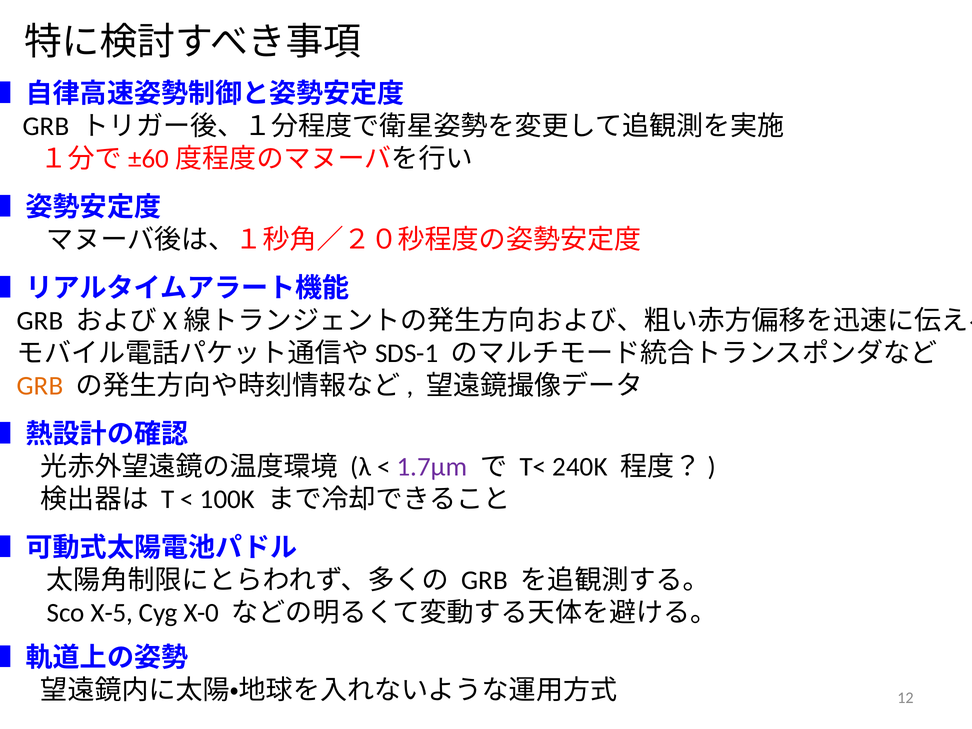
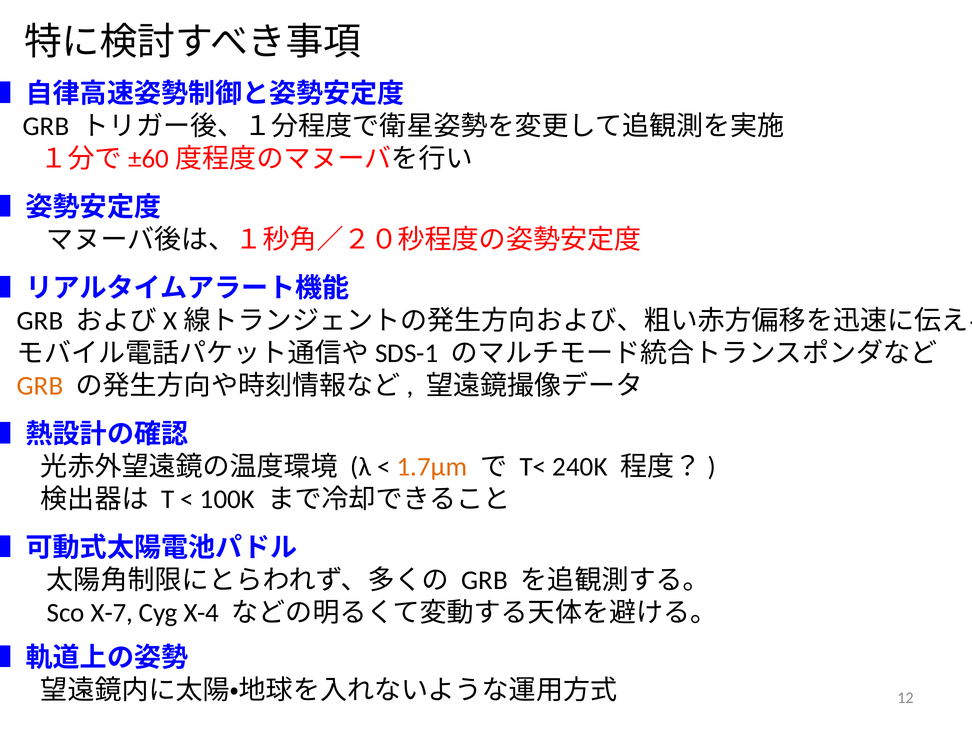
1.7μm colour: purple -> orange
X-5: X-5 -> X-7
X-0: X-0 -> X-4
